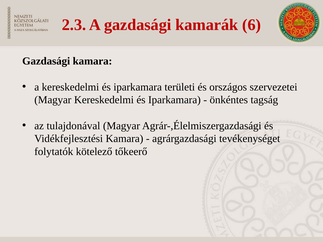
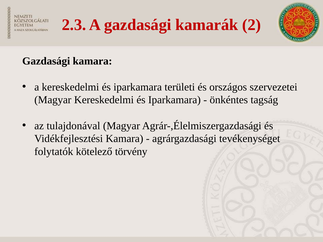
6: 6 -> 2
tőkeerő: tőkeerő -> törvény
